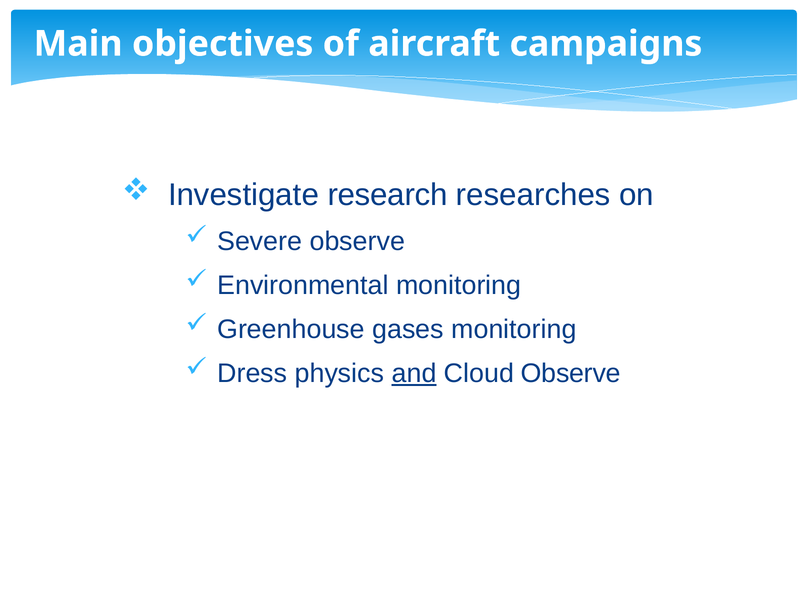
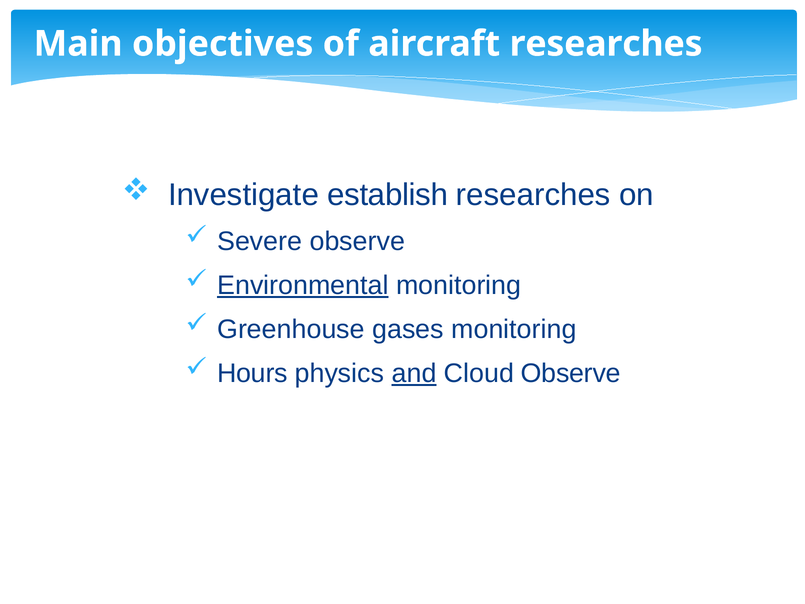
aircraft campaigns: campaigns -> researches
research: research -> establish
Environmental underline: none -> present
Dress: Dress -> Hours
